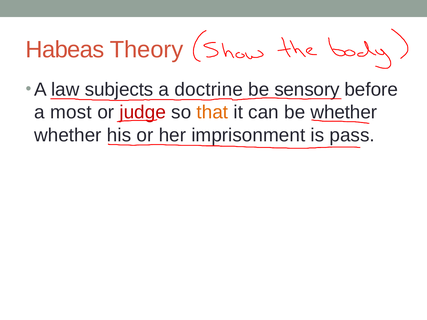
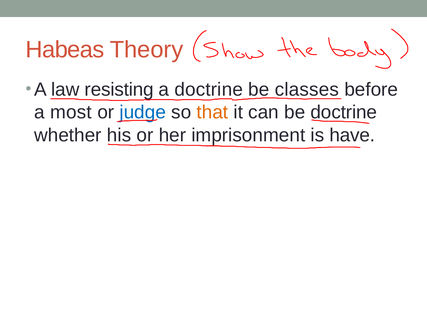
subjects: subjects -> resisting
sensory: sensory -> classes
judge colour: red -> blue
be whether: whether -> doctrine
pass: pass -> have
